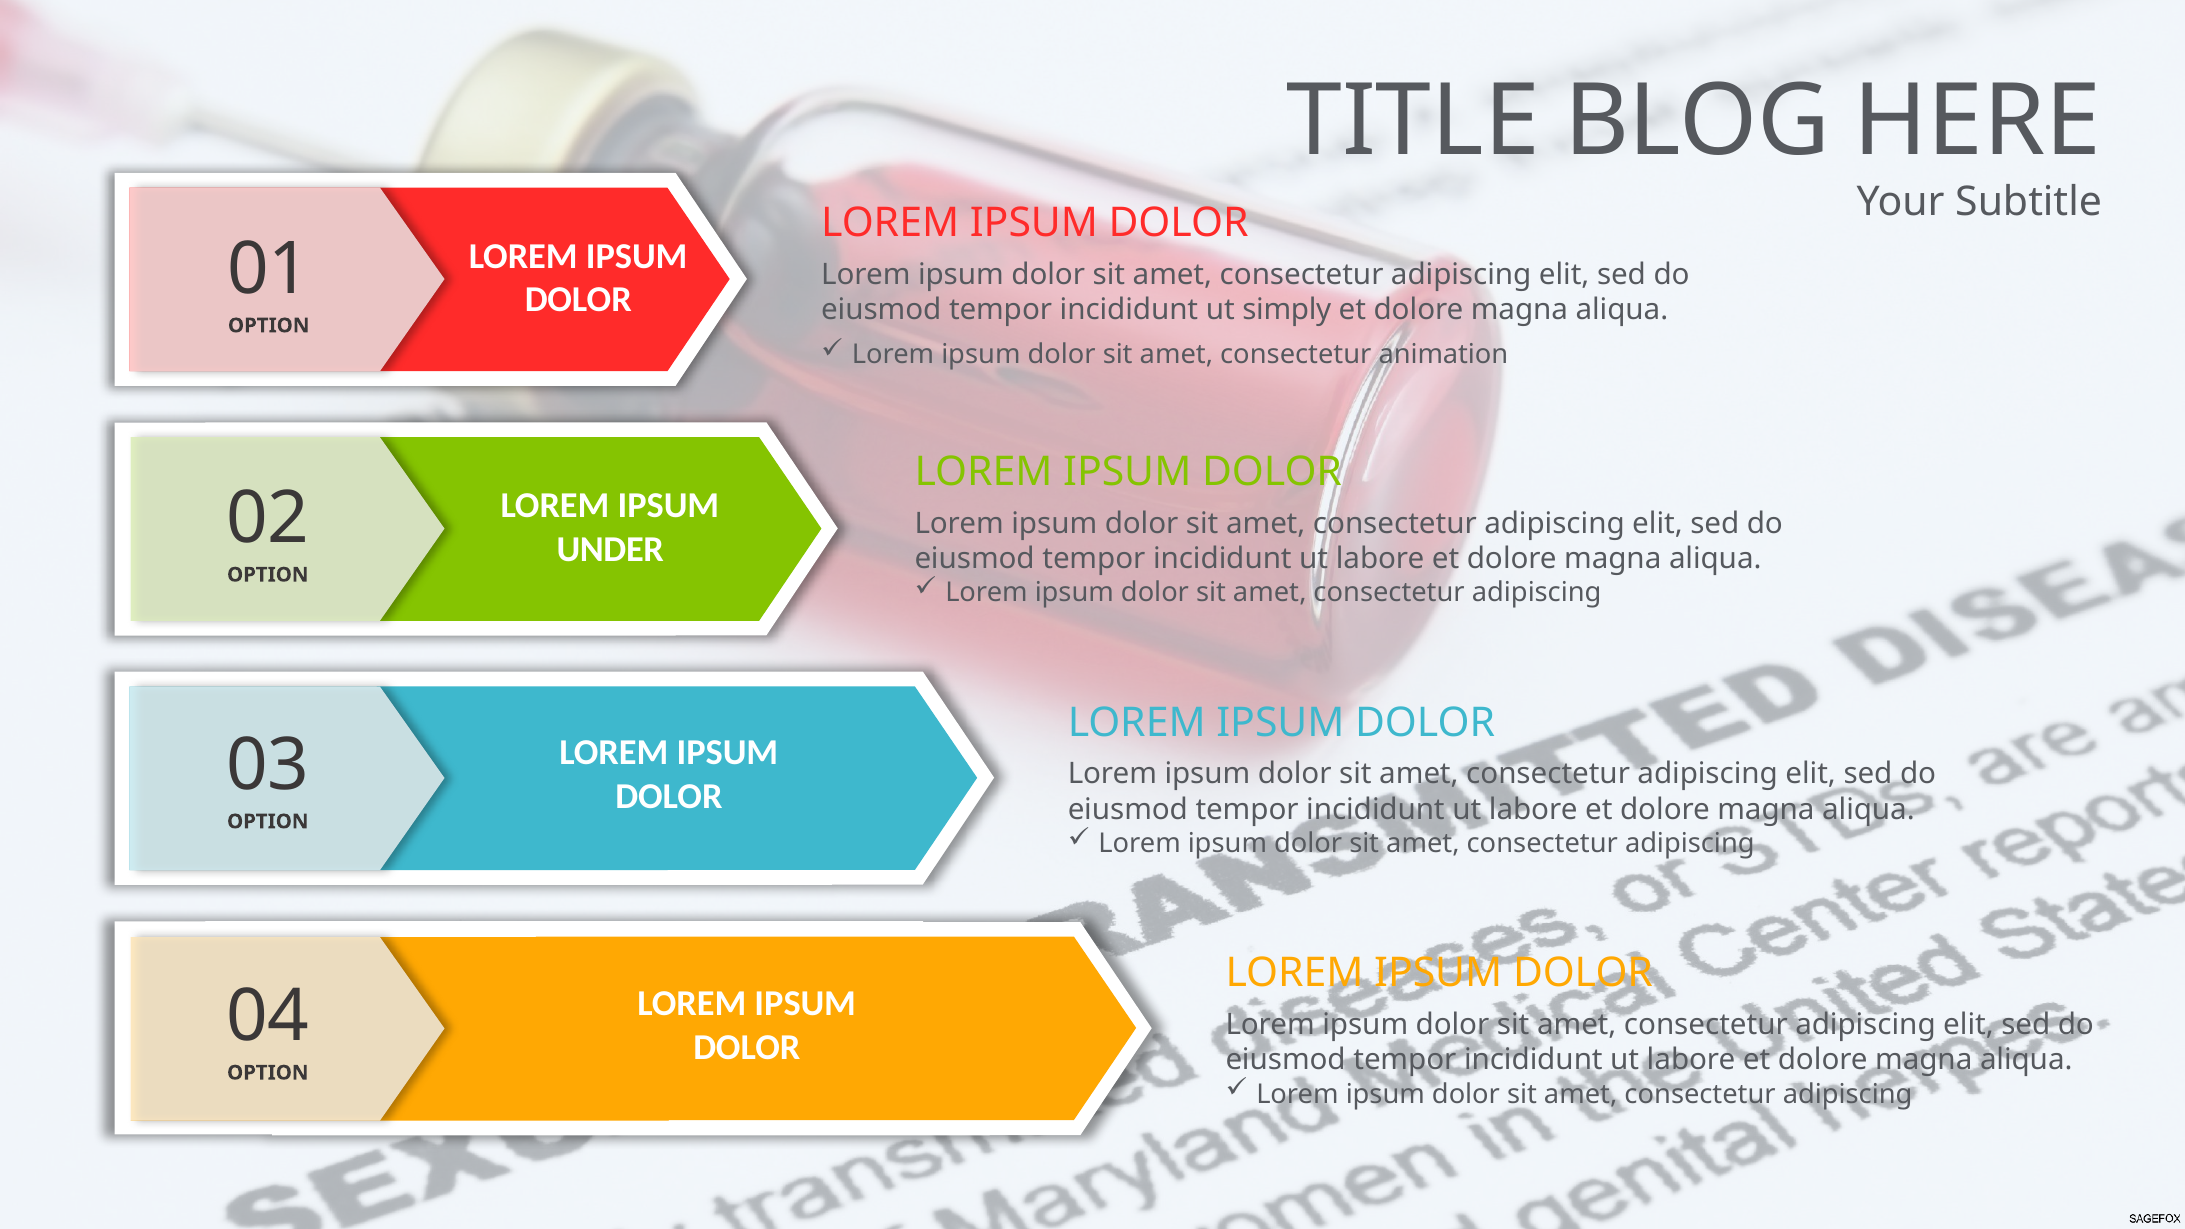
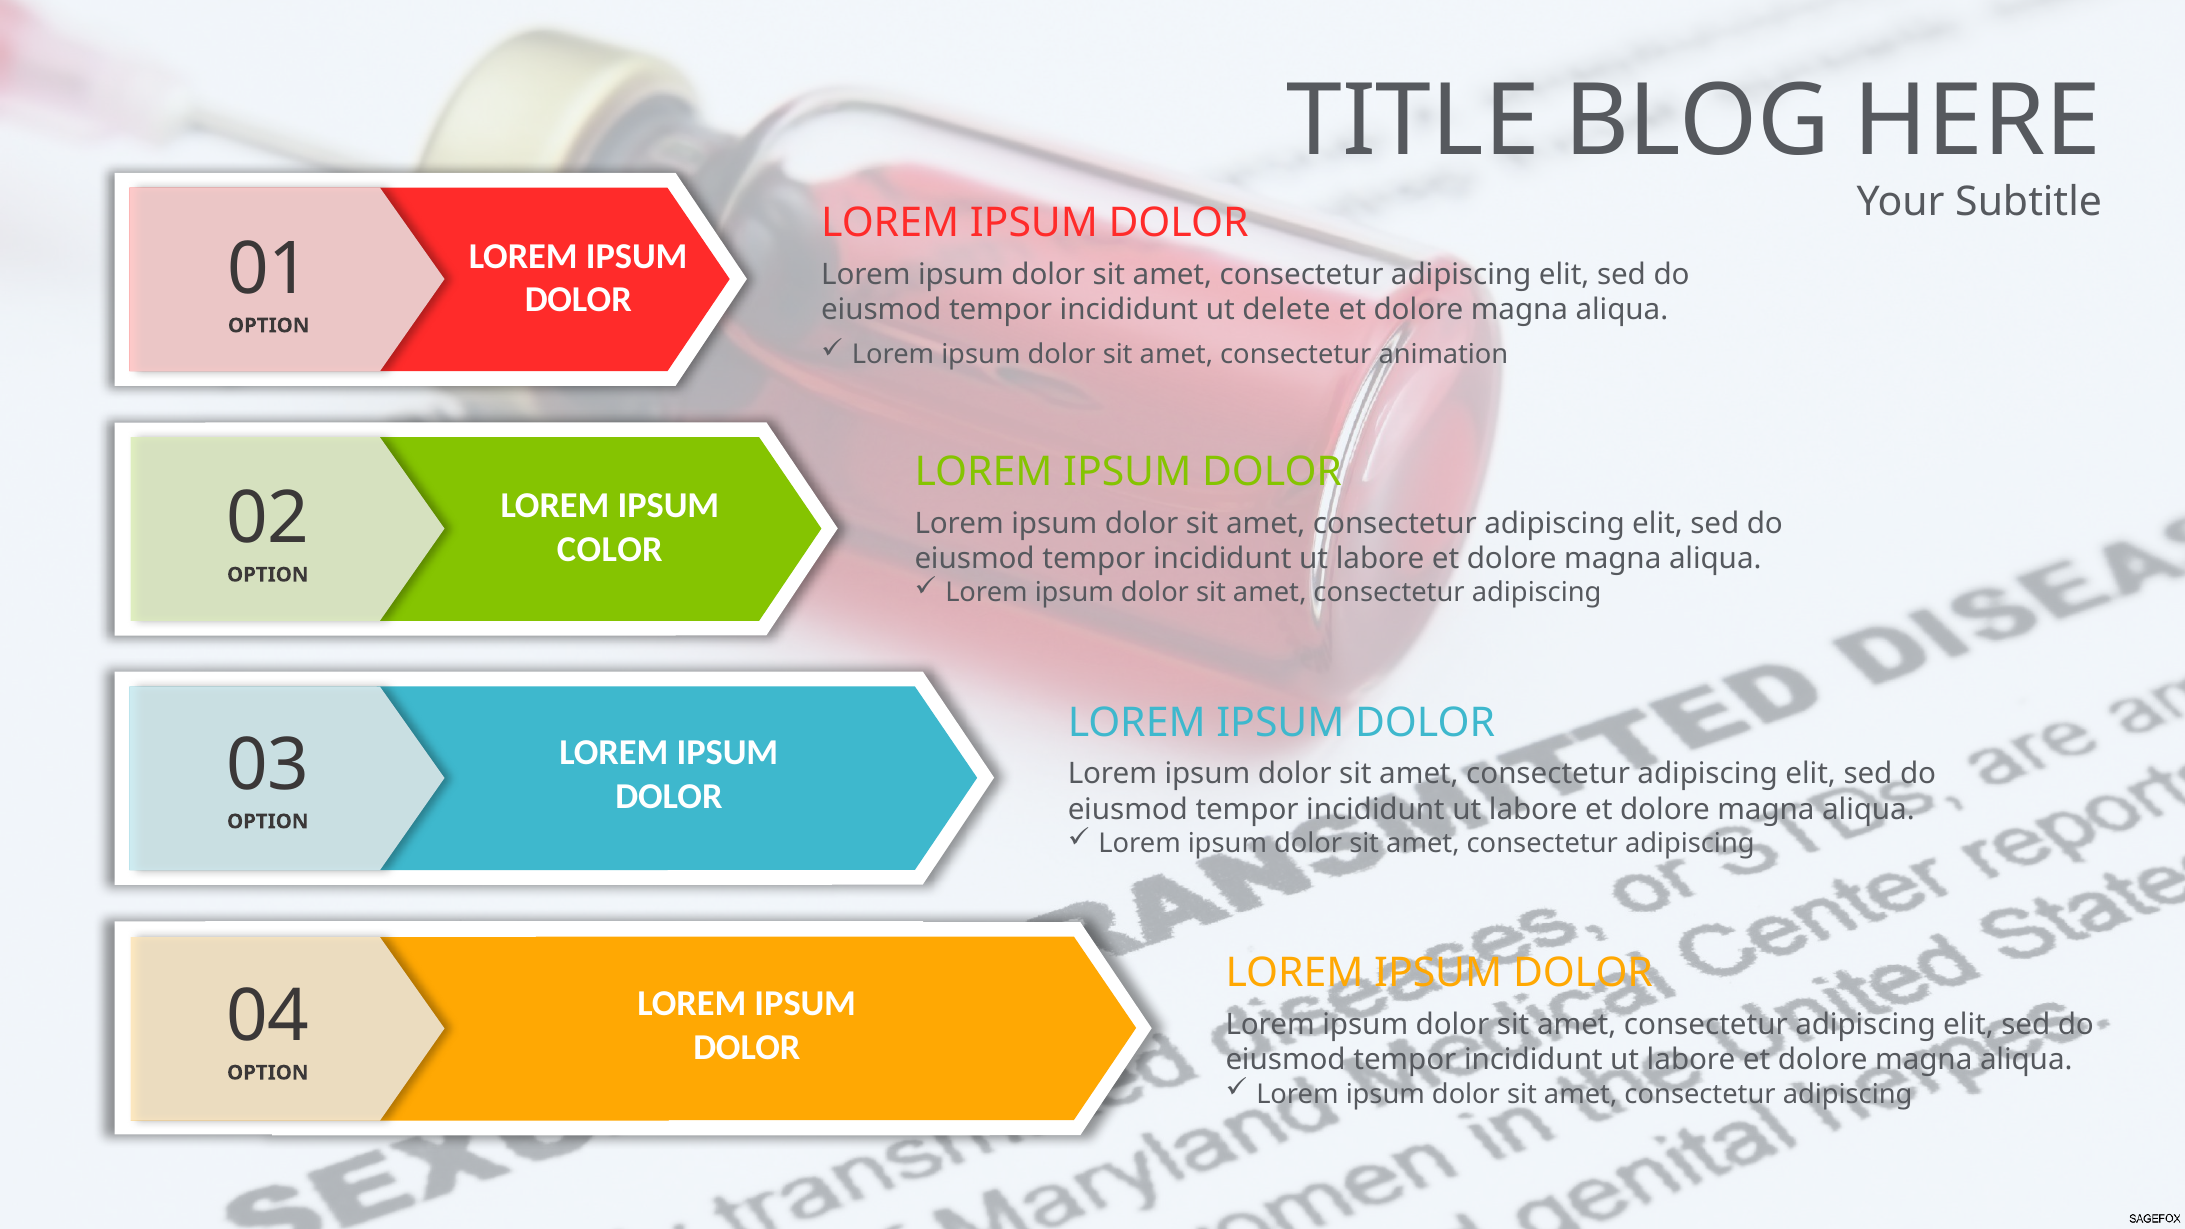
simply: simply -> delete
UNDER: UNDER -> COLOR
